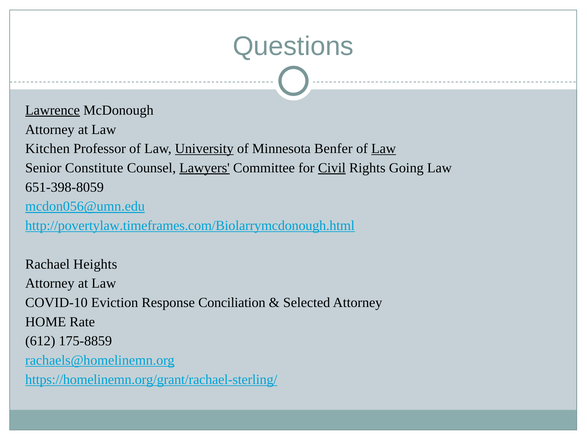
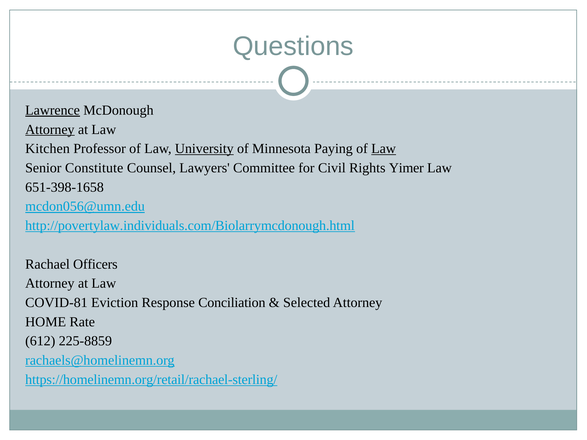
Attorney at (50, 130) underline: none -> present
Benfer: Benfer -> Paying
Lawyers underline: present -> none
Civil underline: present -> none
Going: Going -> Yimer
651-398-8059: 651-398-8059 -> 651-398-1658
http://povertylaw.timeframes.com/Biolarrymcdonough.html: http://povertylaw.timeframes.com/Biolarrymcdonough.html -> http://povertylaw.individuals.com/Biolarrymcdonough.html
Heights: Heights -> Officers
COVID-10: COVID-10 -> COVID-81
175-8859: 175-8859 -> 225-8859
https://homelinemn.org/grant/rachael-sterling/: https://homelinemn.org/grant/rachael-sterling/ -> https://homelinemn.org/retail/rachael-sterling/
